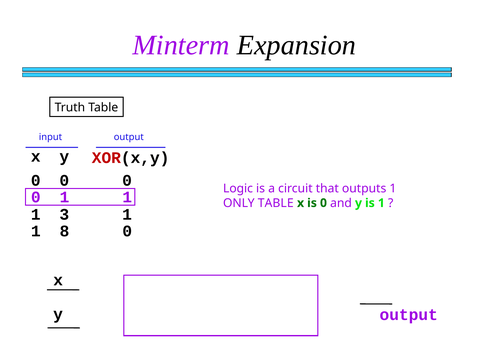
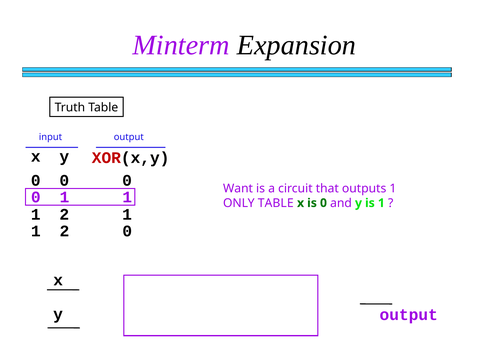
Logic: Logic -> Want
3 at (64, 214): 3 -> 2
8 at (64, 231): 8 -> 2
